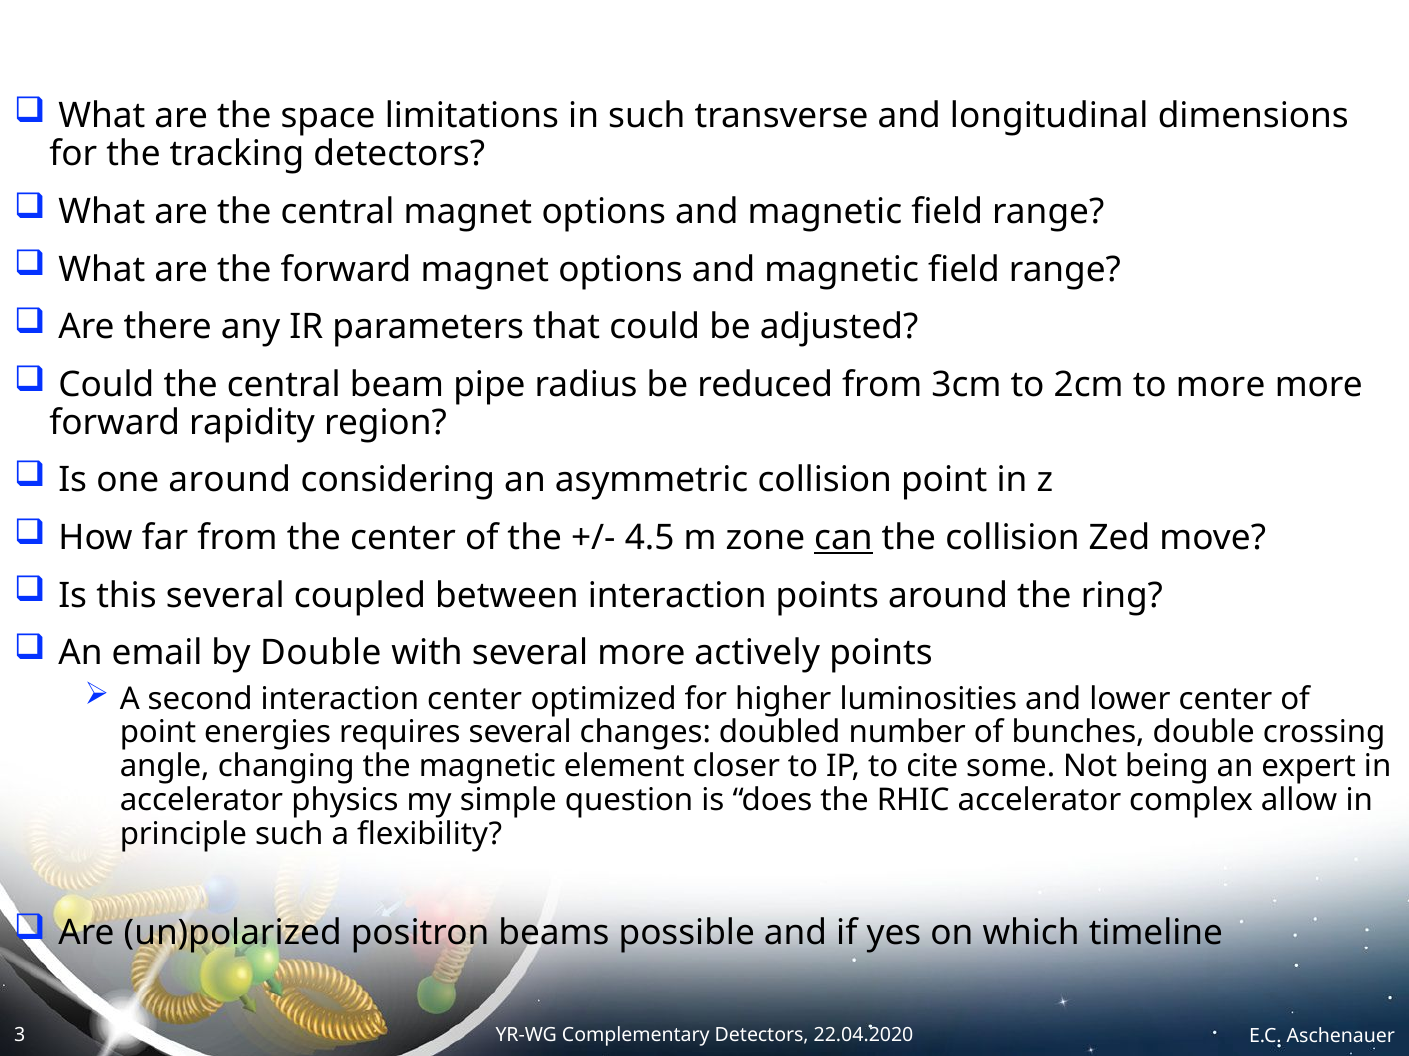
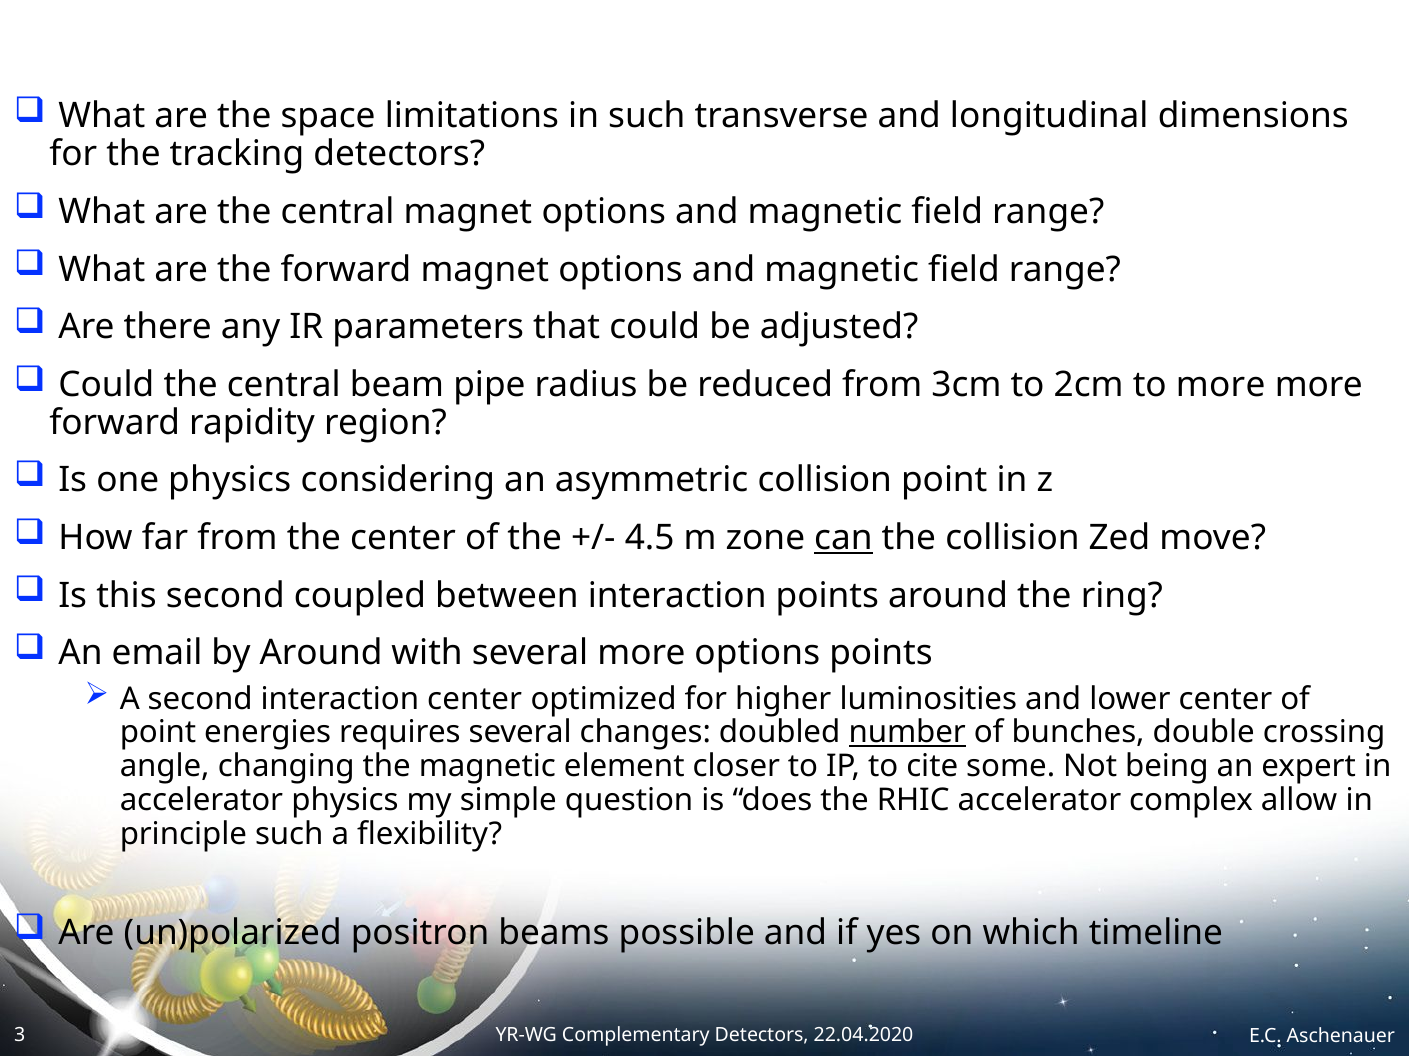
one around: around -> physics
this several: several -> second
by Double: Double -> Around
more actively: actively -> options
number underline: none -> present
